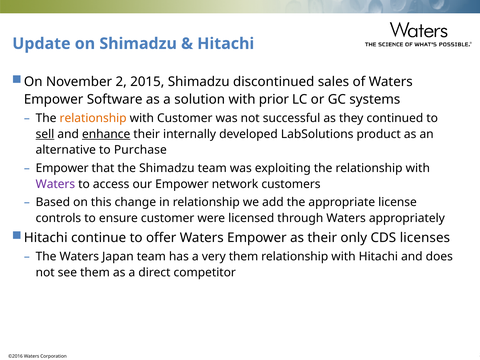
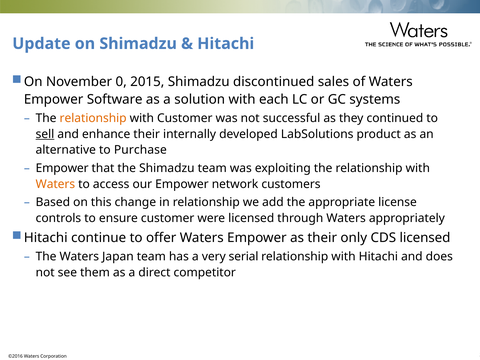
November 2: 2 -> 0
prior: prior -> each
enhance underline: present -> none
Waters at (55, 184) colour: purple -> orange
CDS licenses: licenses -> licensed
very them: them -> serial
